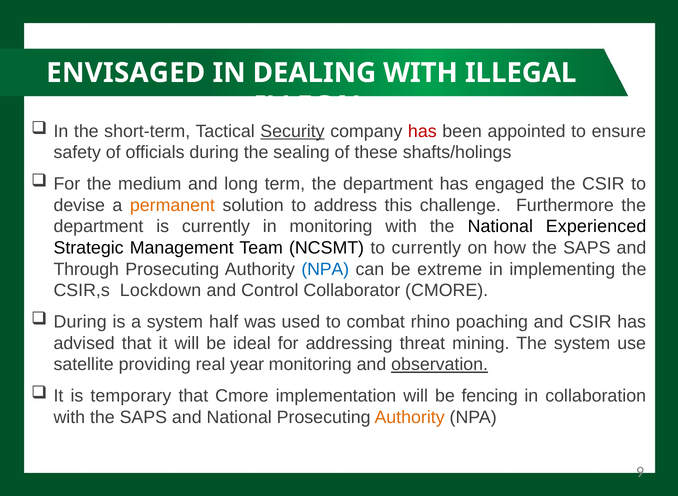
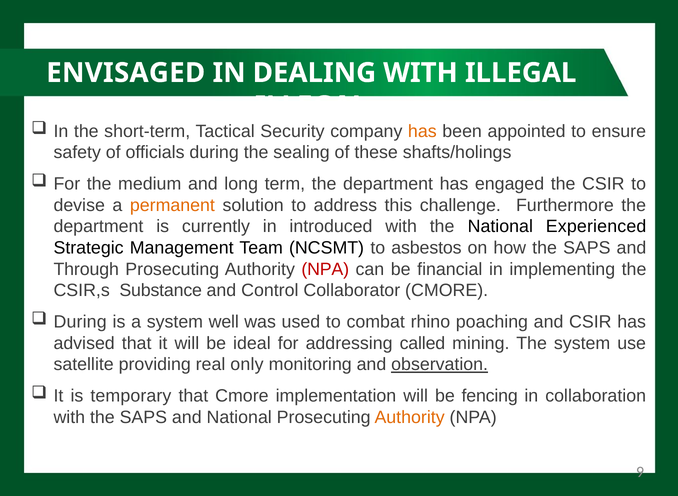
Security underline: present -> none
has at (422, 131) colour: red -> orange
in monitoring: monitoring -> introduced
to currently: currently -> asbestos
NPA at (325, 269) colour: blue -> red
extreme: extreme -> financial
Lockdown: Lockdown -> Substance
half: half -> well
threat: threat -> called
year: year -> only
